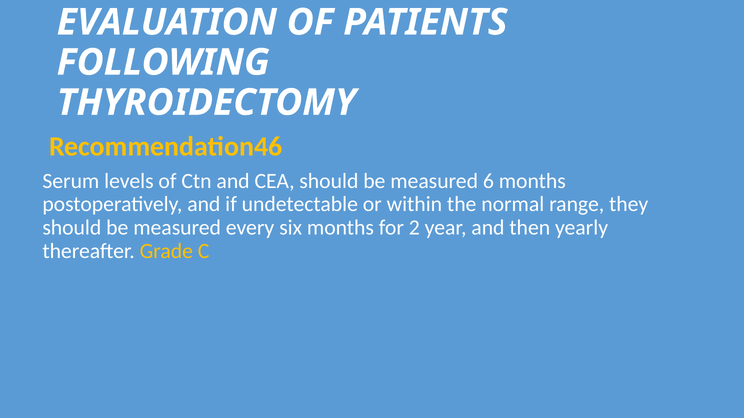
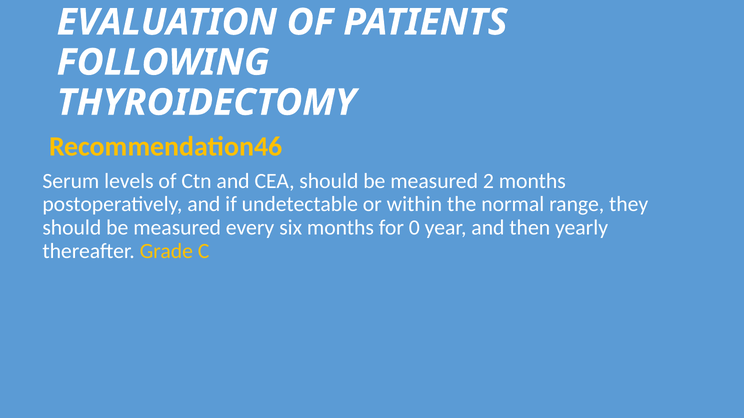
6: 6 -> 2
2: 2 -> 0
